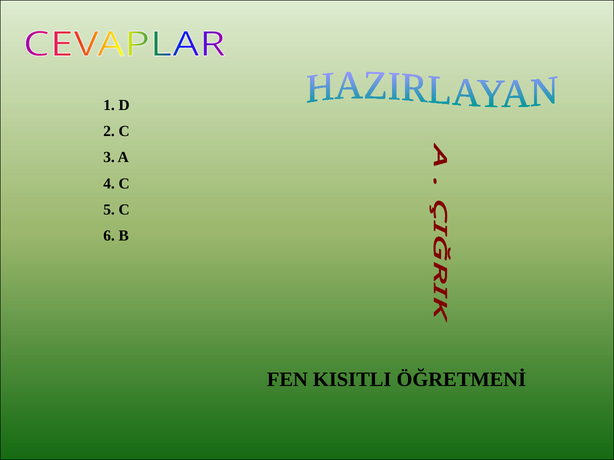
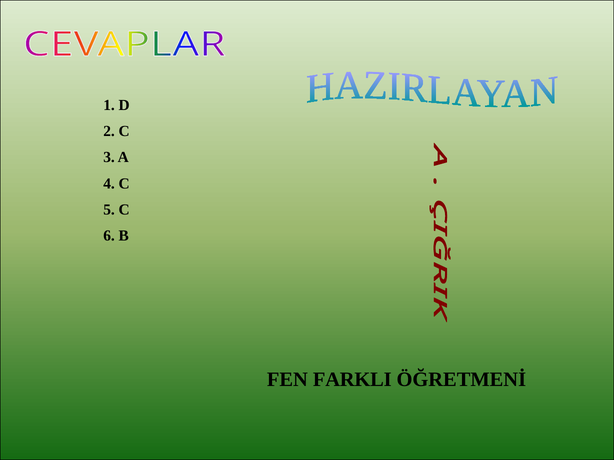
KISITLI: KISITLI -> FARKLI
